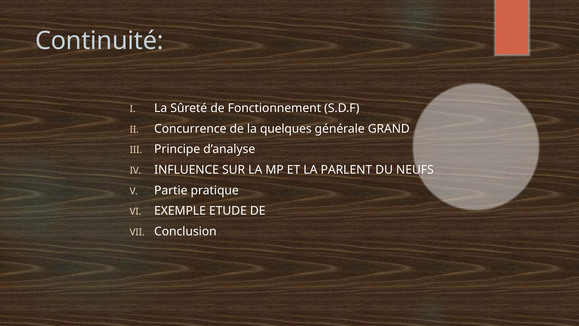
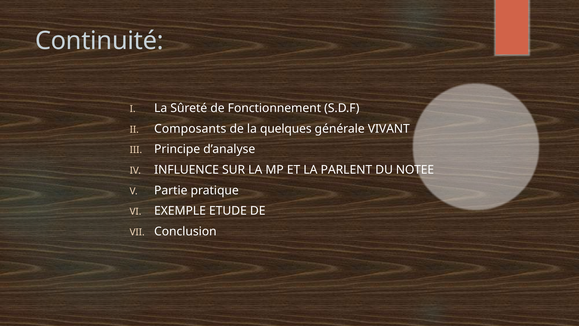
Concurrence: Concurrence -> Composants
GRAND: GRAND -> VIVANT
NEUFS: NEUFS -> NOTEE
